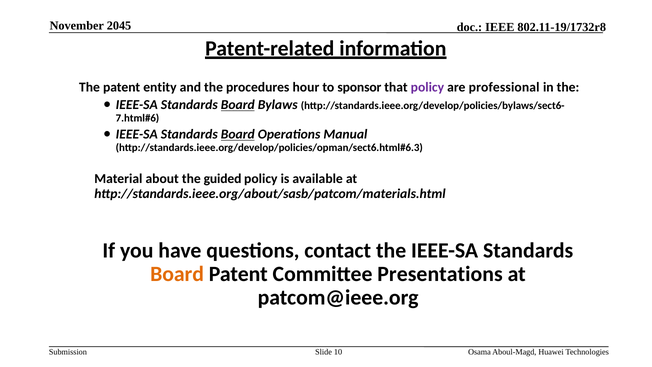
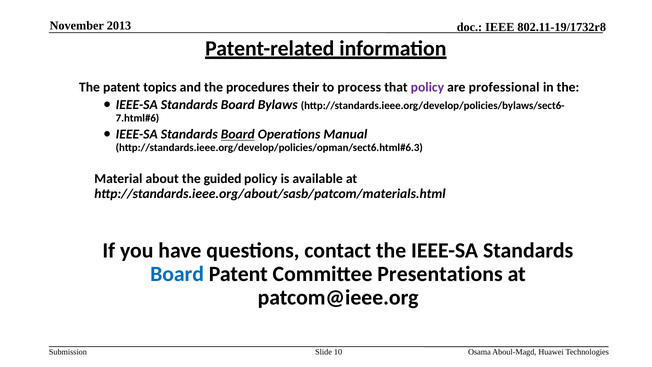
2045: 2045 -> 2013
entity: entity -> topics
hour: hour -> their
sponsor: sponsor -> process
Board at (238, 105) underline: present -> none
Board at (177, 274) colour: orange -> blue
